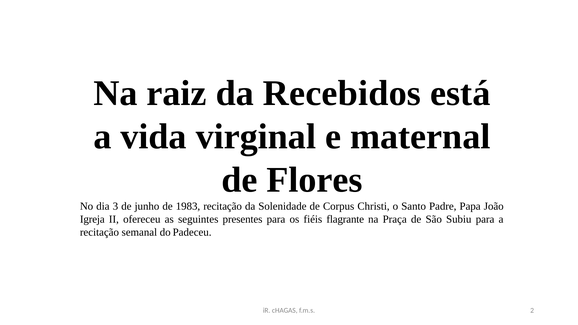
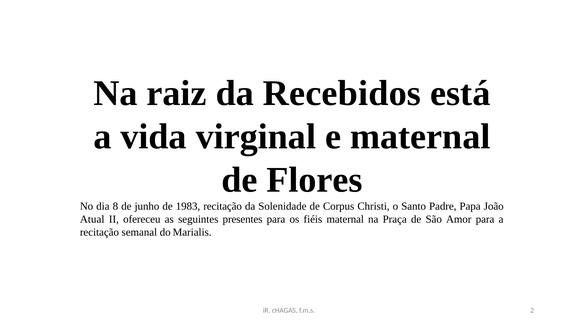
3: 3 -> 8
Igreja: Igreja -> Atual
fiéis flagrante: flagrante -> maternal
Subiu: Subiu -> Amor
Padeceu: Padeceu -> Marialis
